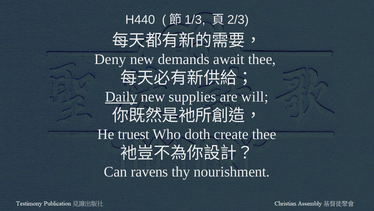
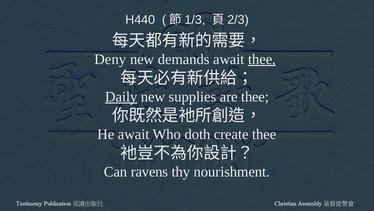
thee at (262, 59) underline: none -> present
are will: will -> thee
He truest: truest -> await
